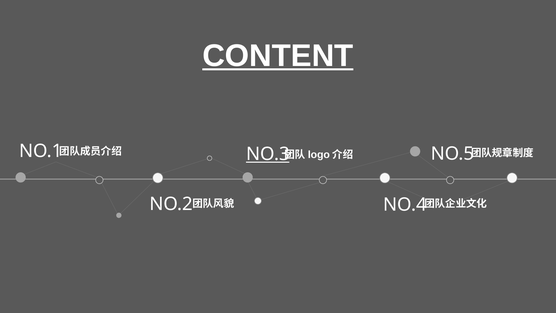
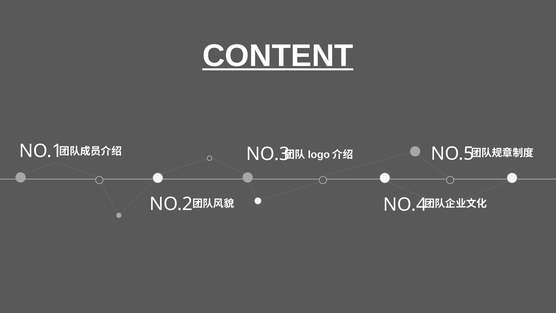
NO.3 underline: present -> none
